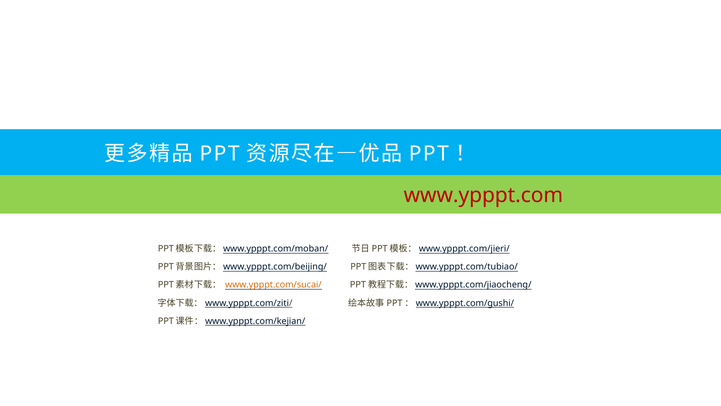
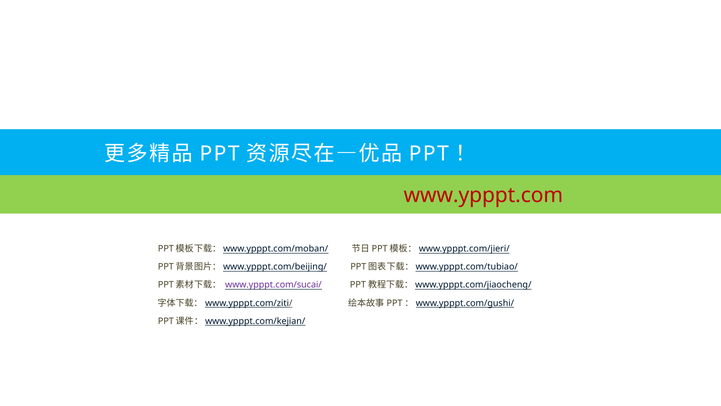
www.ypppt.com/sucai/ colour: orange -> purple
